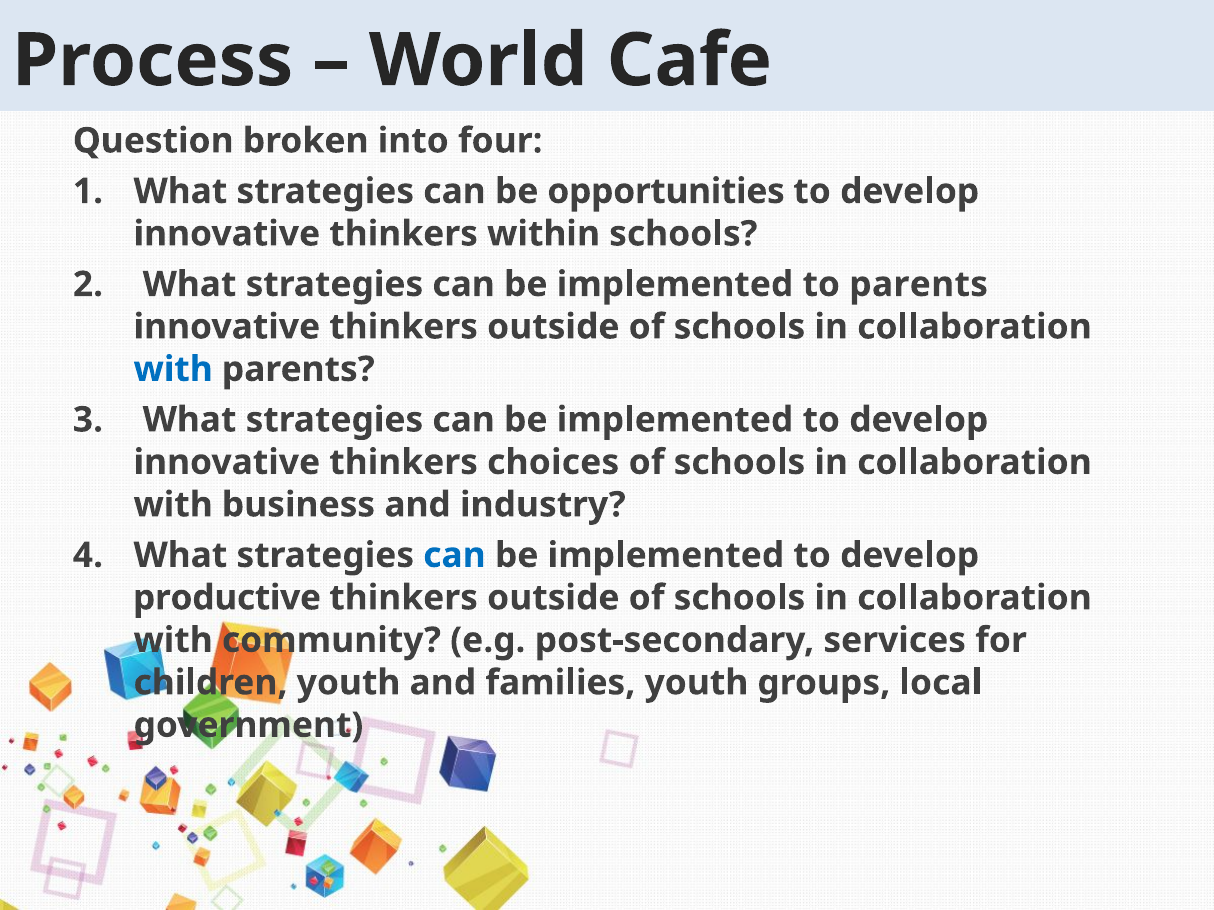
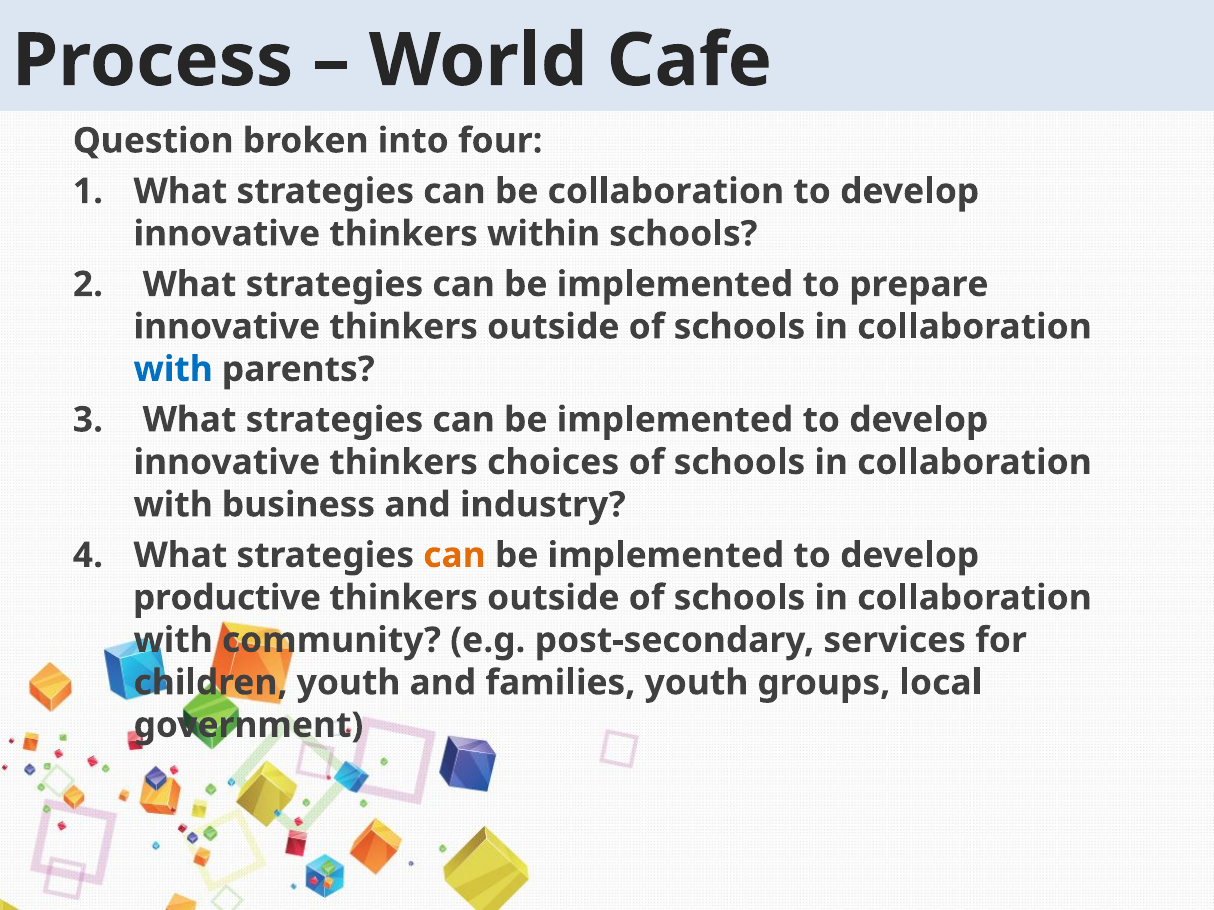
be opportunities: opportunities -> collaboration
to parents: parents -> prepare
can at (454, 556) colour: blue -> orange
